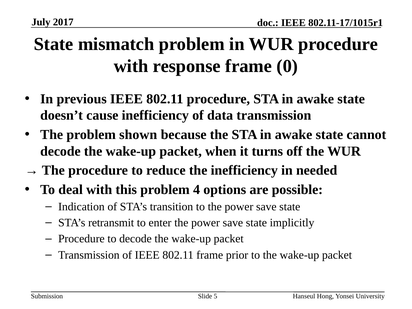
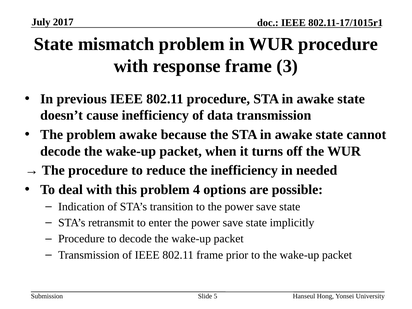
0: 0 -> 3
problem shown: shown -> awake
